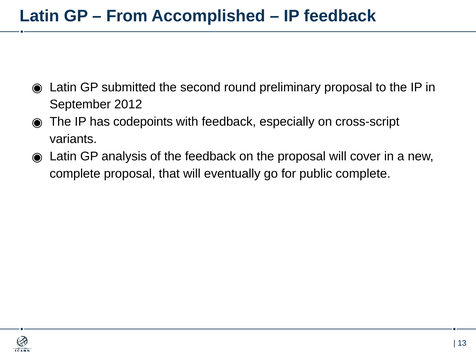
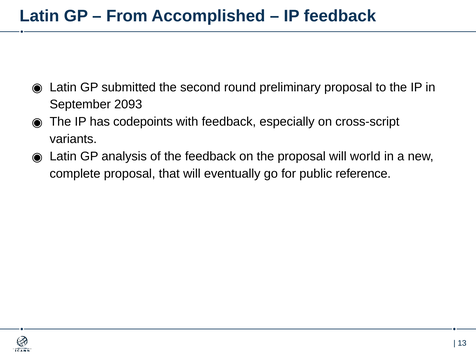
2012: 2012 -> 2093
cover: cover -> world
public complete: complete -> reference
